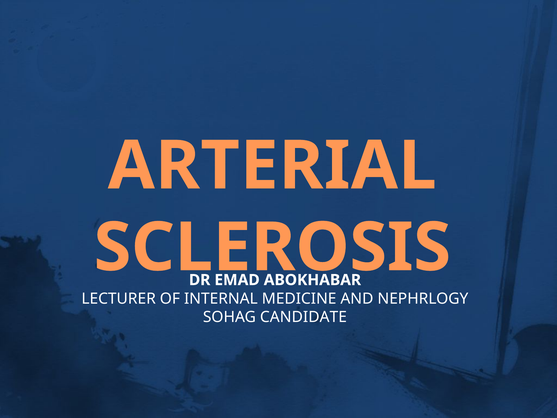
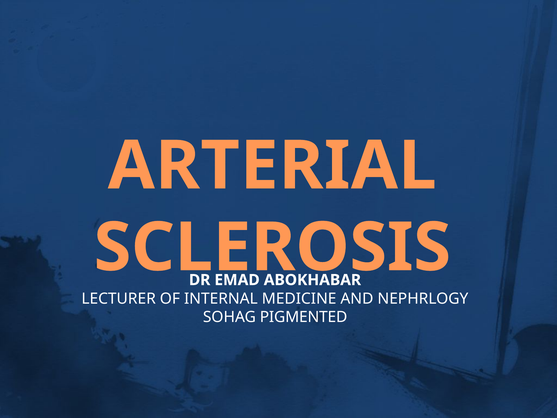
CANDIDATE: CANDIDATE -> PIGMENTED
